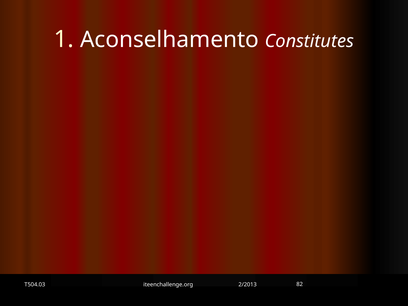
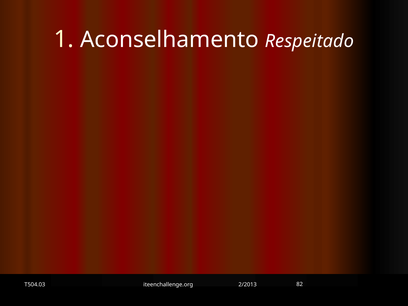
Constitutes: Constitutes -> Respeitado
